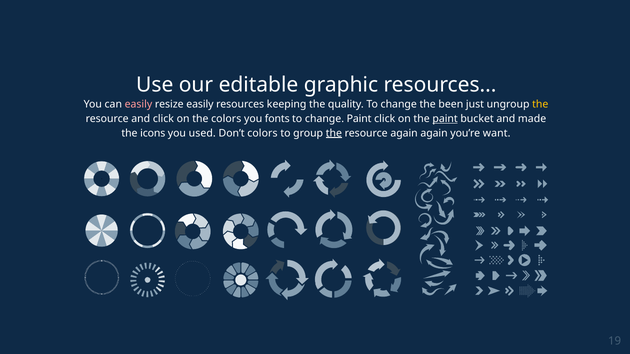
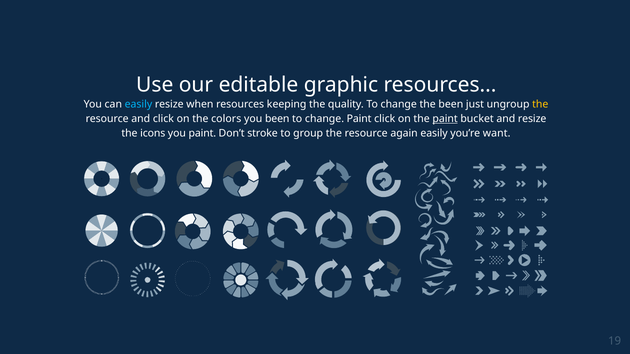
easily at (138, 104) colour: pink -> light blue
resize easily: easily -> when
you fonts: fonts -> been
and made: made -> resize
you used: used -> paint
Don’t colors: colors -> stroke
the at (334, 133) underline: present -> none
again again: again -> easily
